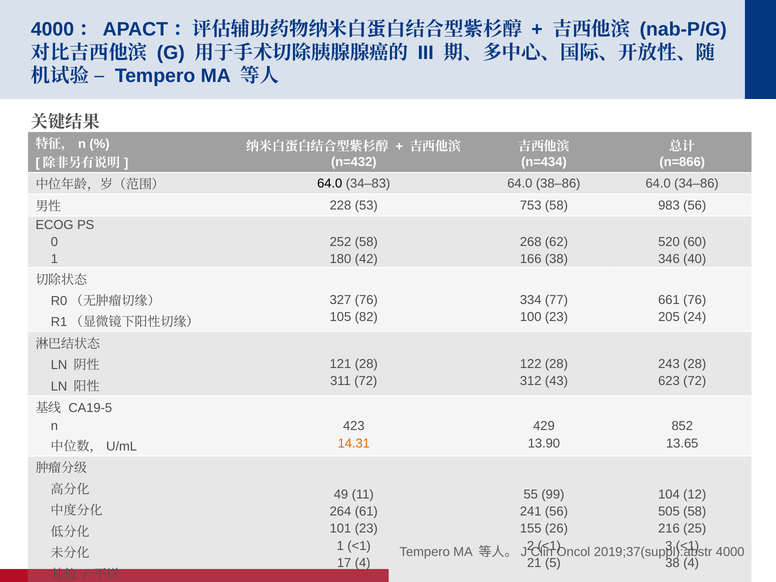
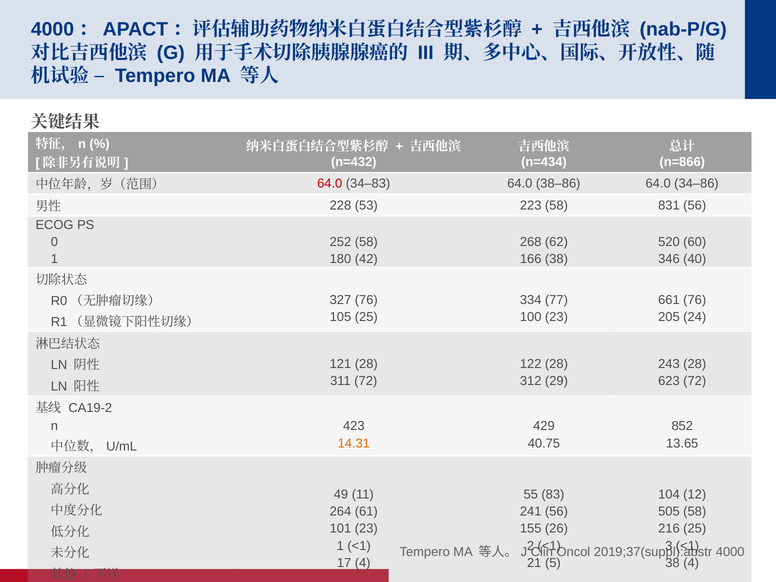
64.0 at (330, 184) colour: black -> red
753: 753 -> 223
983: 983 -> 831
105 82: 82 -> 25
43: 43 -> 29
CA19-5: CA19-5 -> CA19-2
13.90: 13.90 -> 40.75
99: 99 -> 83
